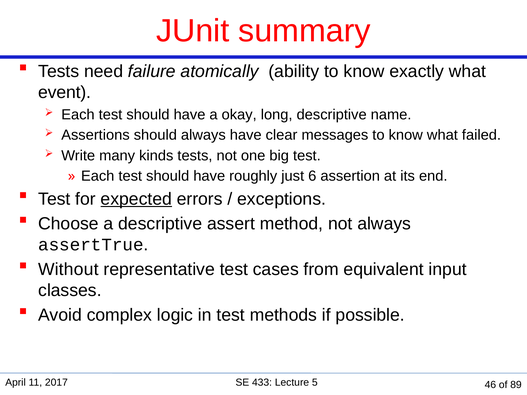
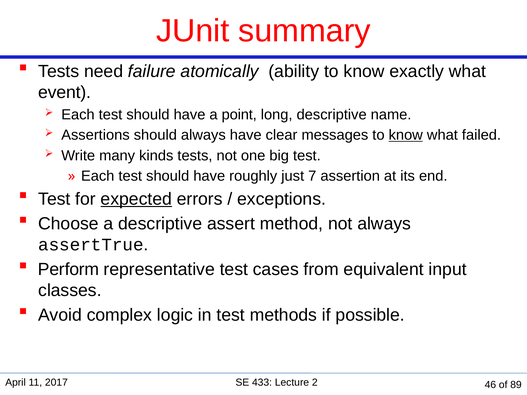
okay: okay -> point
know at (406, 135) underline: none -> present
6: 6 -> 7
Without: Without -> Perform
5: 5 -> 2
